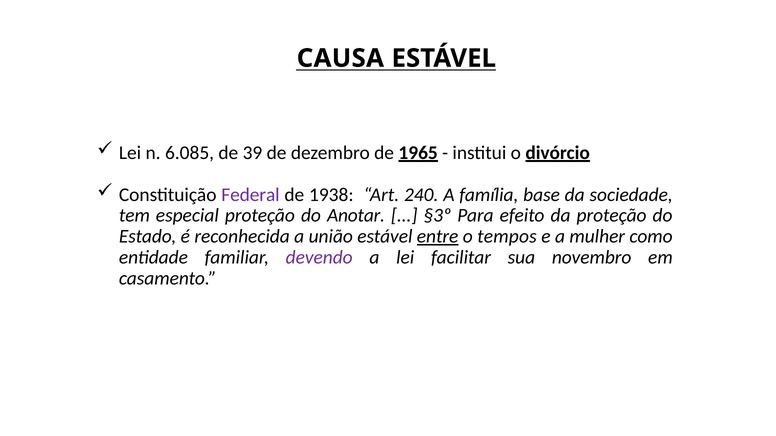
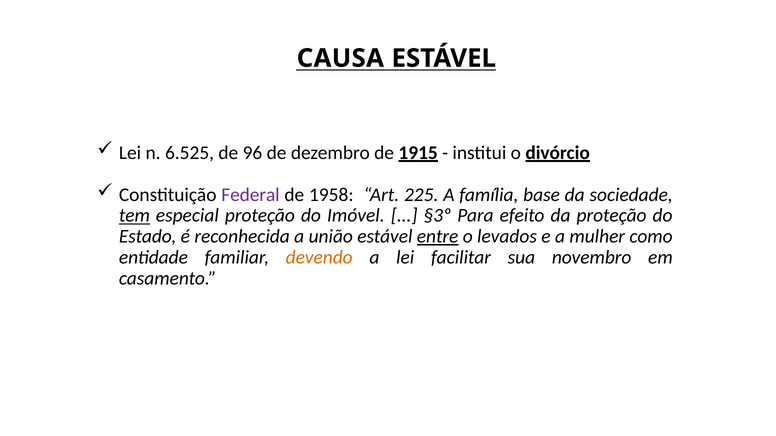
6.085: 6.085 -> 6.525
39: 39 -> 96
1965: 1965 -> 1915
1938: 1938 -> 1958
240: 240 -> 225
tem underline: none -> present
Anotar: Anotar -> Imóvel
tempos: tempos -> levados
devendo colour: purple -> orange
